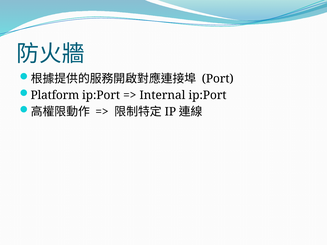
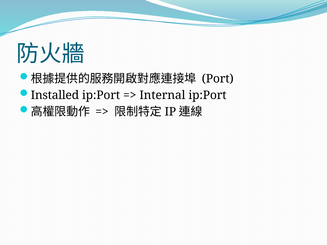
Platform: Platform -> Installed
